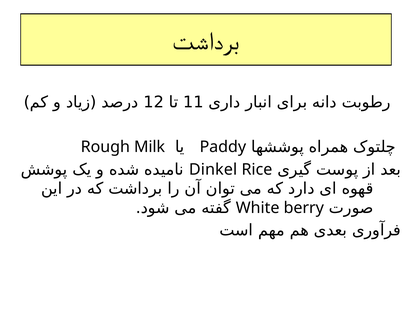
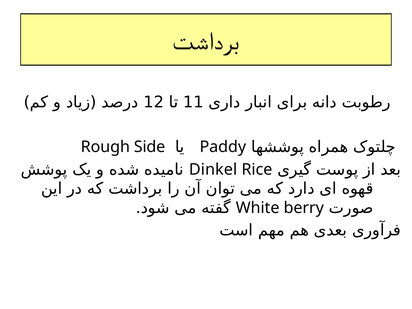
Milk: Milk -> Side
